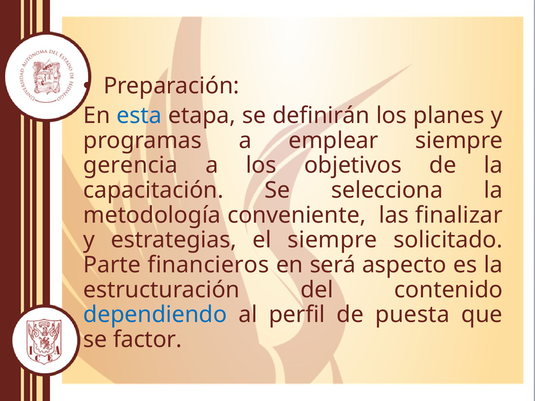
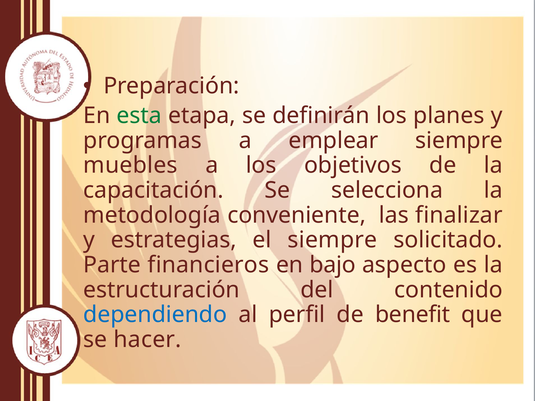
esta colour: blue -> green
gerencia: gerencia -> muebles
será: será -> bajo
puesta: puesta -> benefit
factor: factor -> hacer
